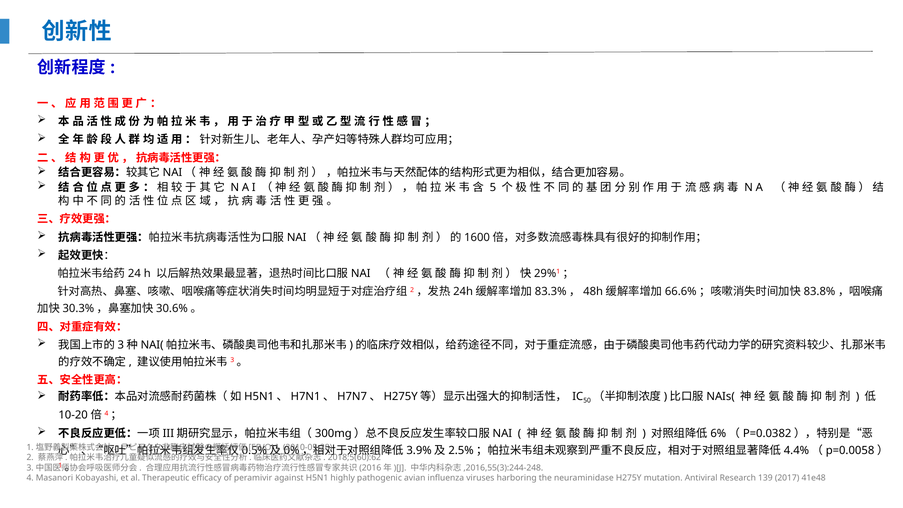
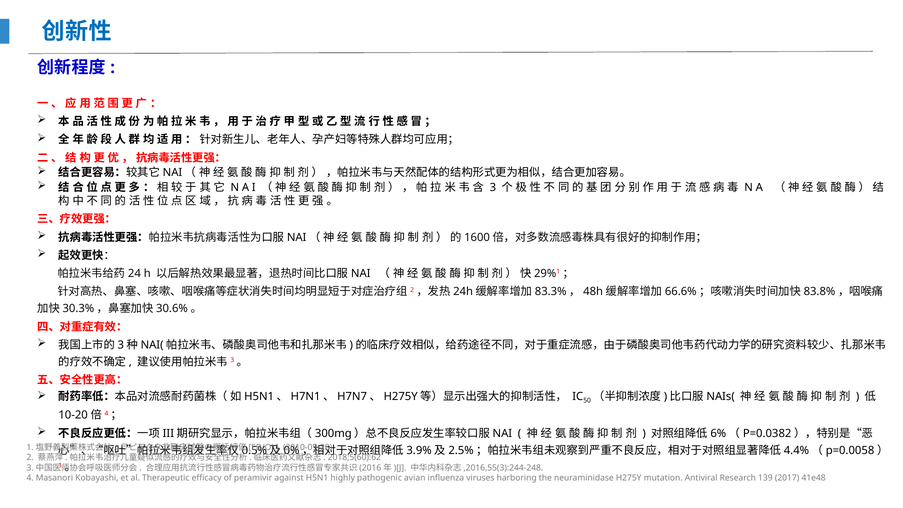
5: 5 -> 3
